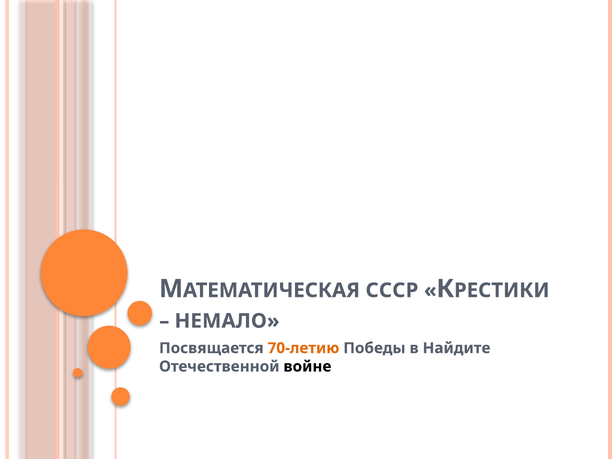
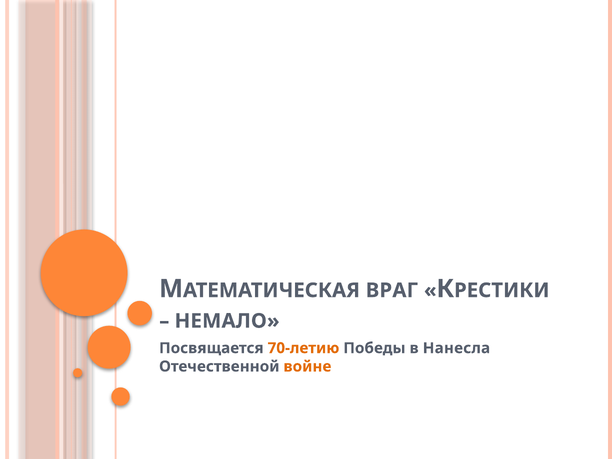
СССР: СССР -> ВРАГ
Найдите: Найдите -> Нанесла
войне colour: black -> orange
